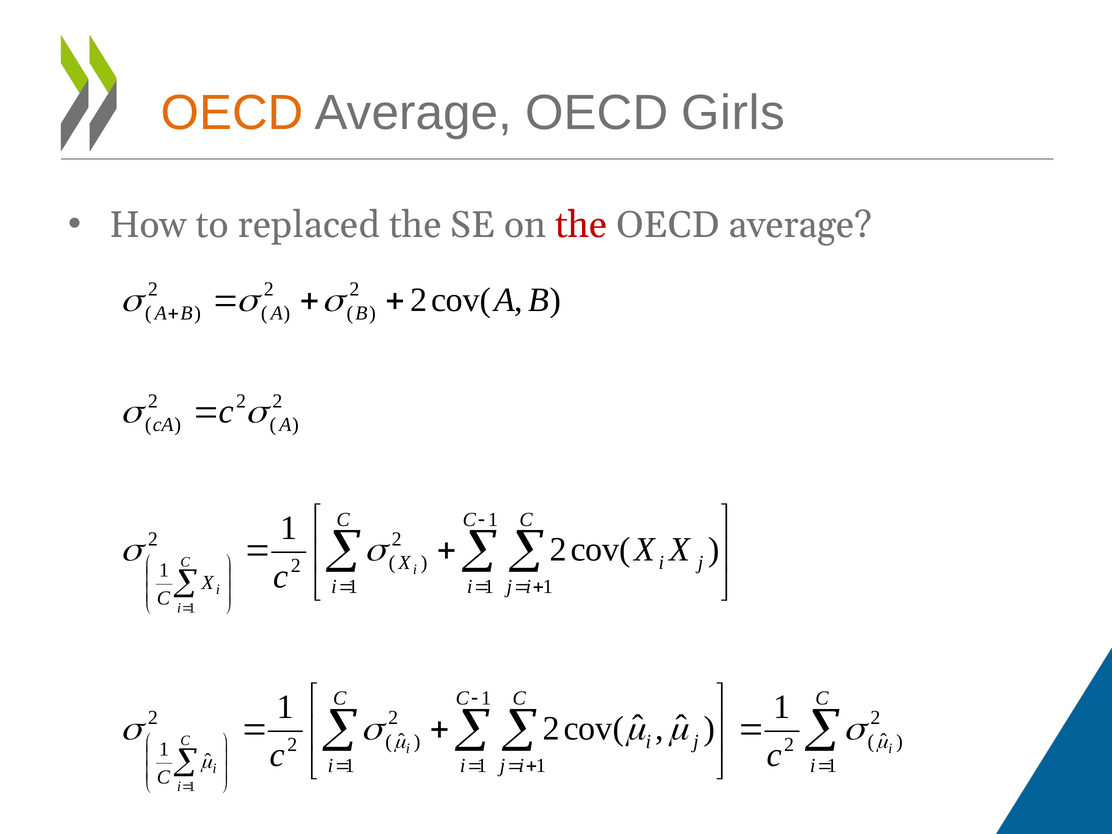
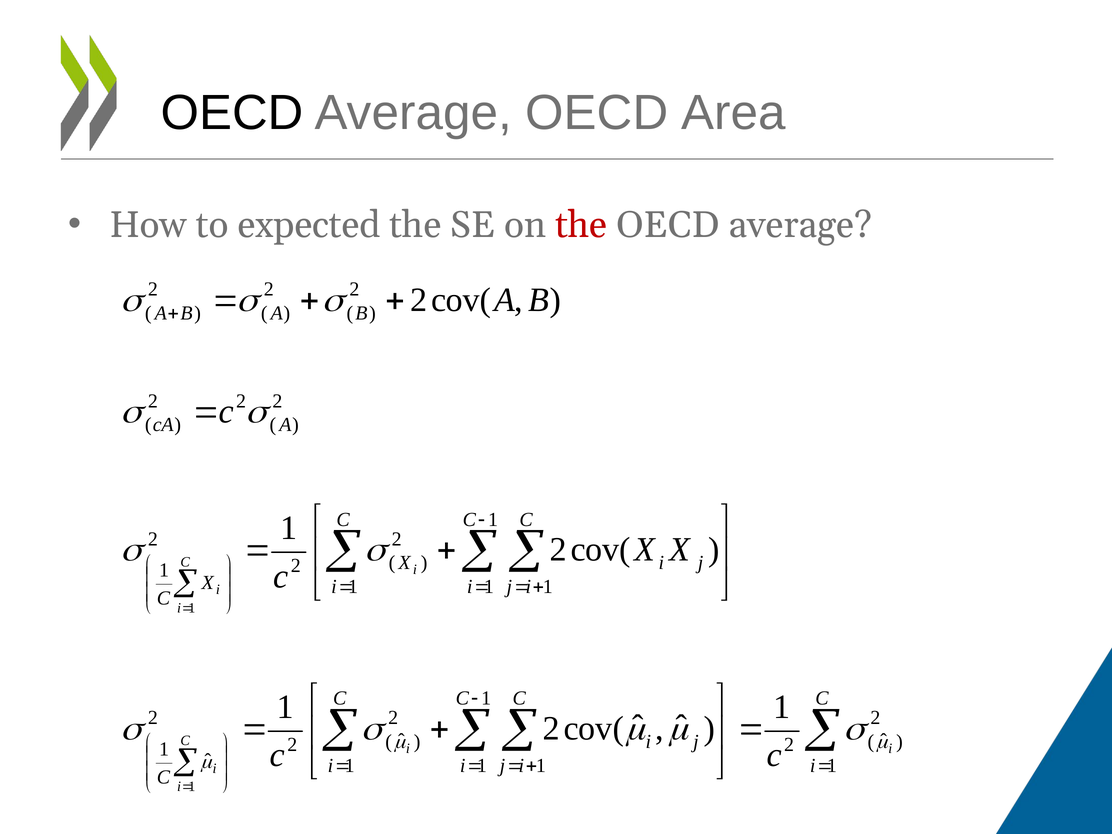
OECD at (232, 113) colour: orange -> black
Girls: Girls -> Area
replaced: replaced -> expected
